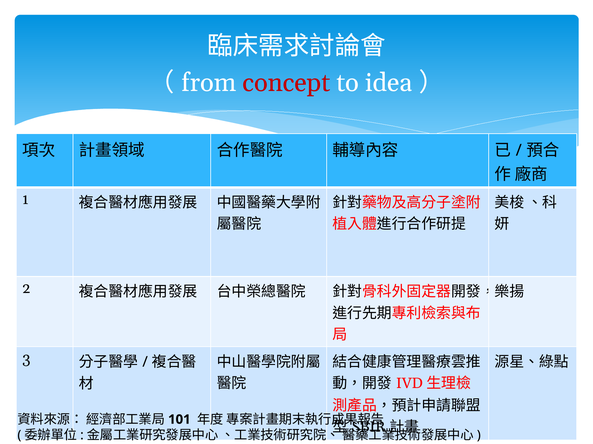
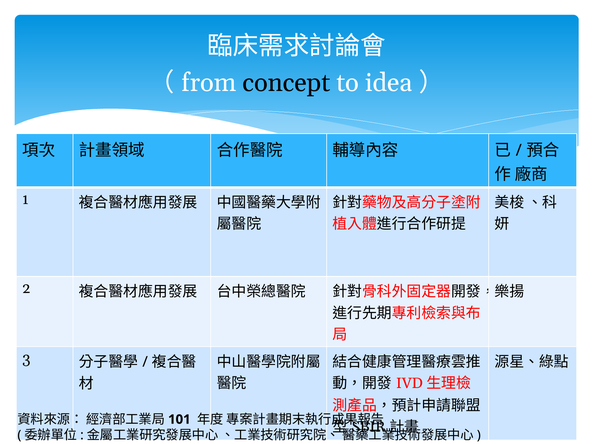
concept colour: red -> black
